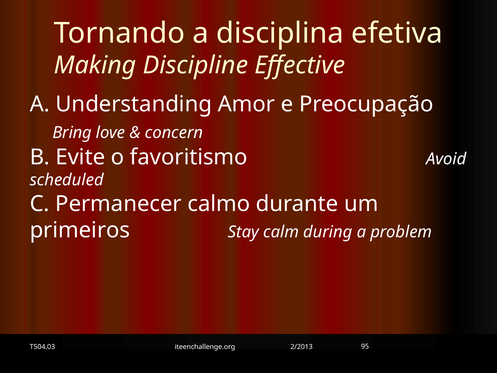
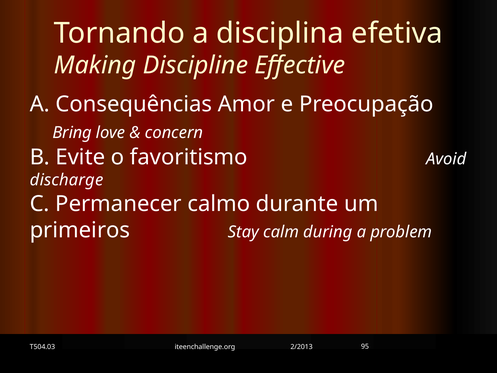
Understanding: Understanding -> Consequências
scheduled: scheduled -> discharge
